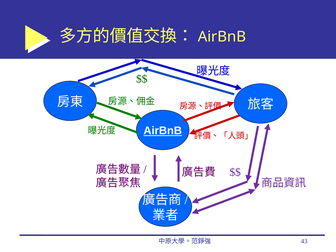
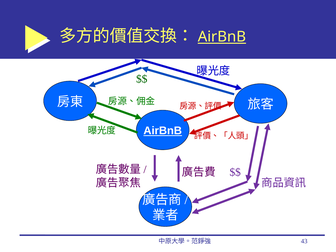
AirBnB at (222, 37) underline: none -> present
